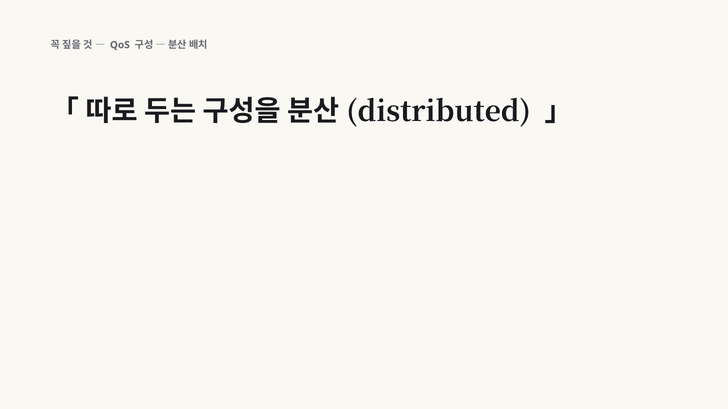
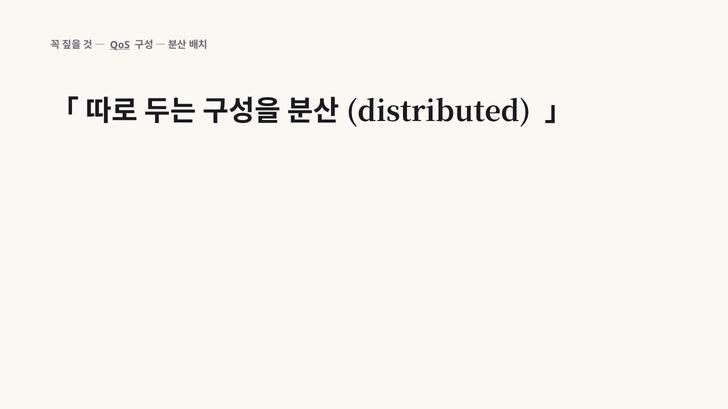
QoS underline: none -> present
